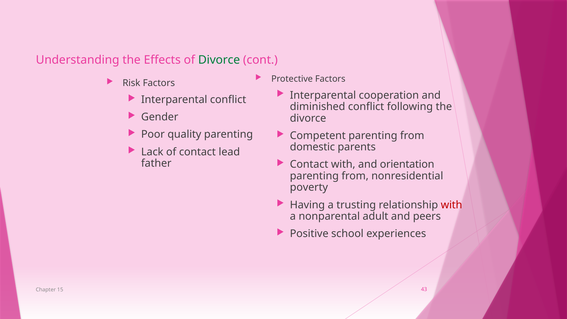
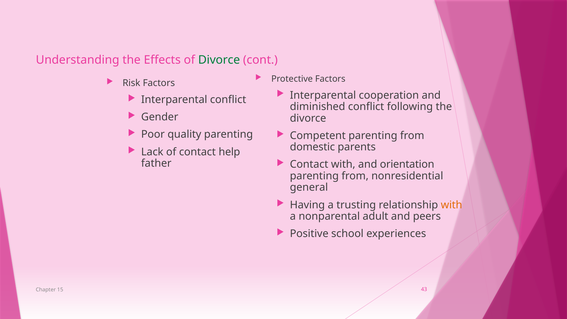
lead: lead -> help
poverty: poverty -> general
with at (452, 205) colour: red -> orange
